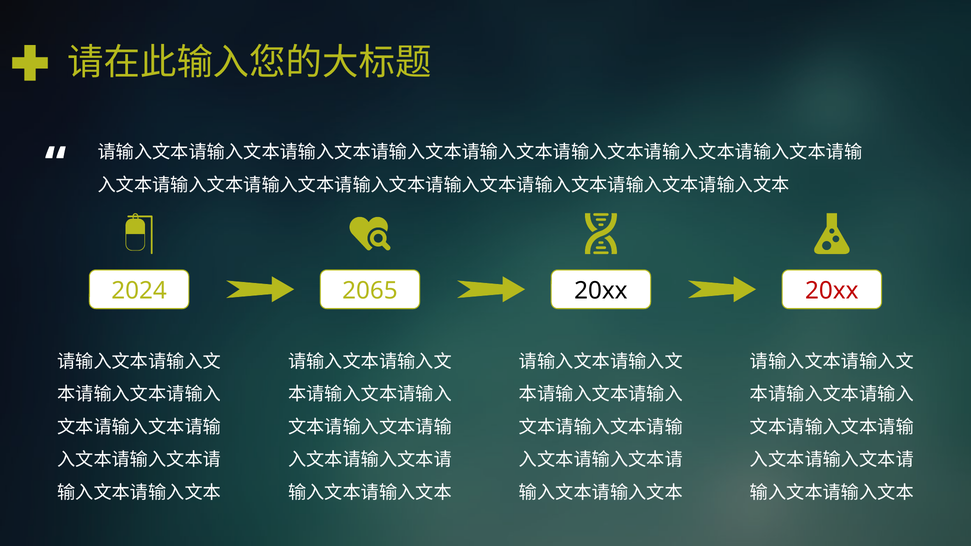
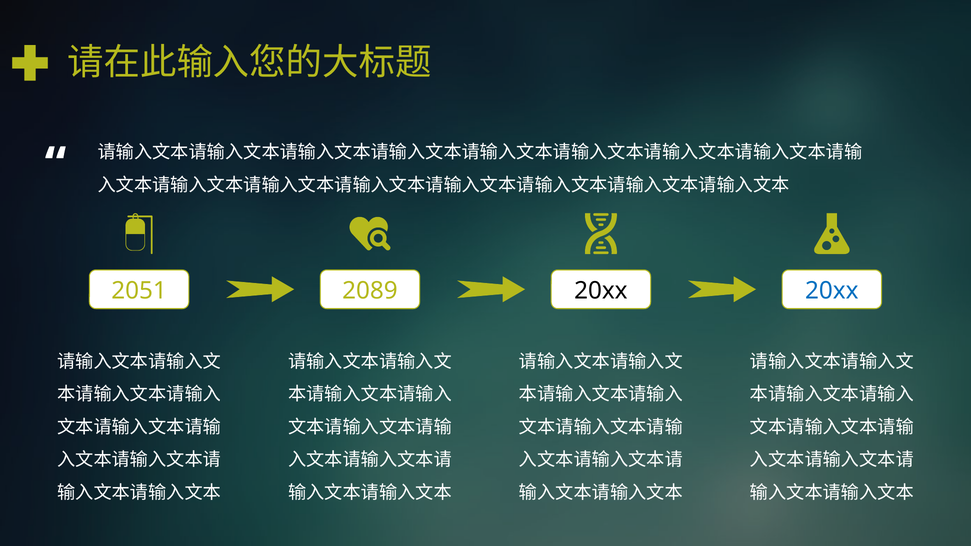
2024: 2024 -> 2051
2065: 2065 -> 2089
20xx at (832, 291) colour: red -> blue
